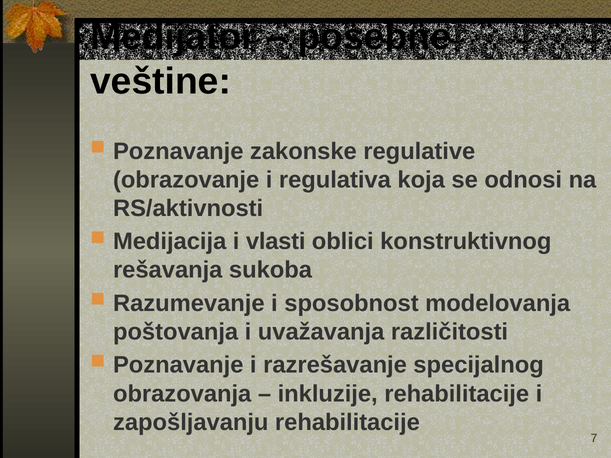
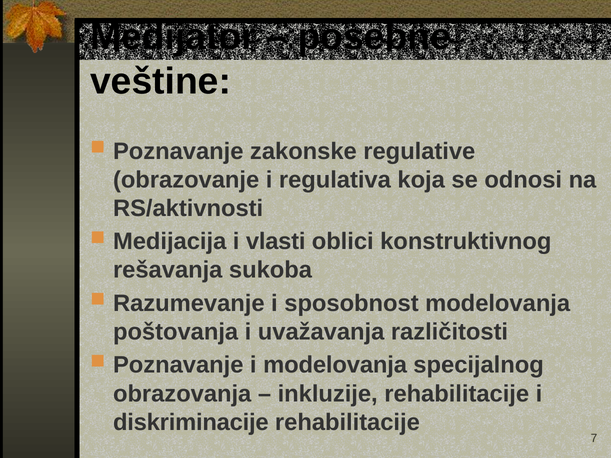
i razrešavanje: razrešavanje -> modelovanja
zapošljavanju: zapošljavanju -> diskriminacije
